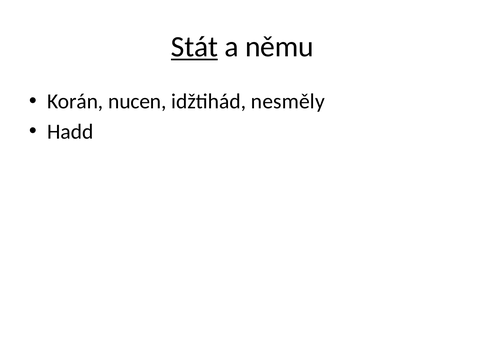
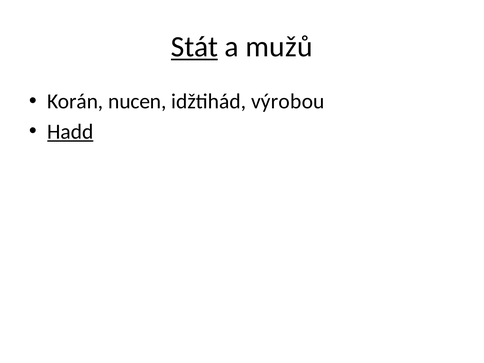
němu: němu -> mužů
nesměly: nesměly -> výrobou
Hadd underline: none -> present
